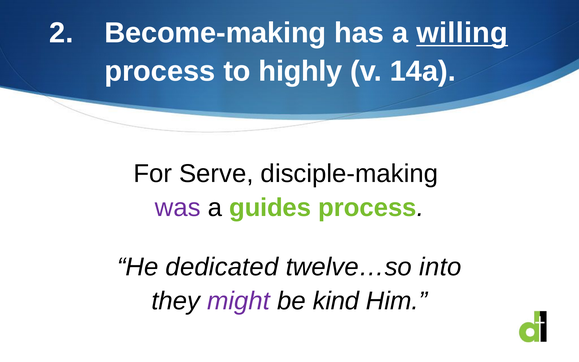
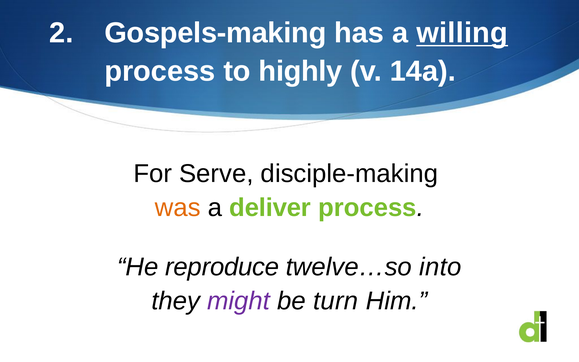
Become-making: Become-making -> Gospels-making
was colour: purple -> orange
guides: guides -> deliver
dedicated: dedicated -> reproduce
kind: kind -> turn
